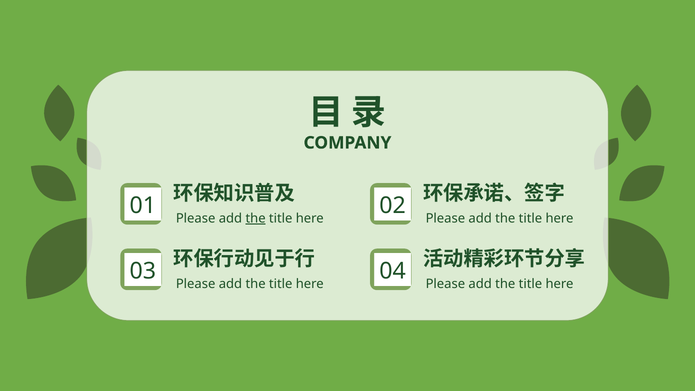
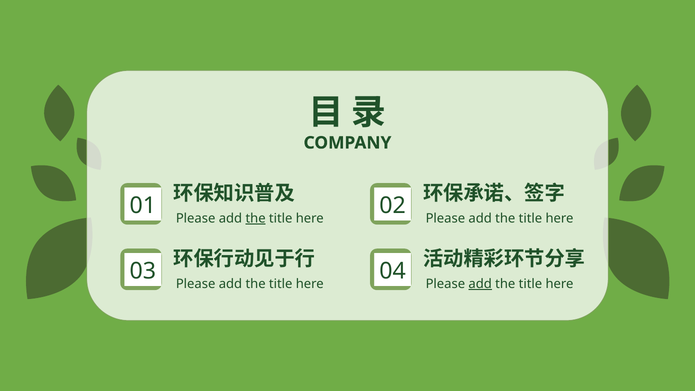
add at (480, 284) underline: none -> present
